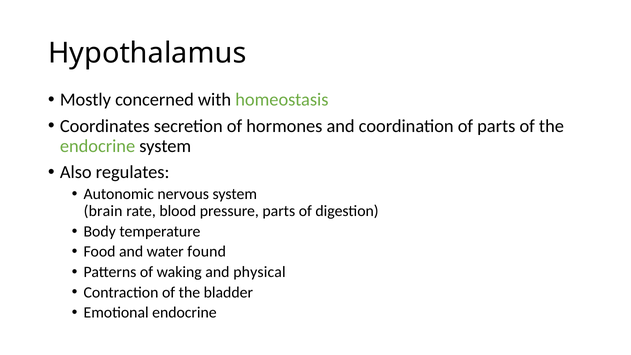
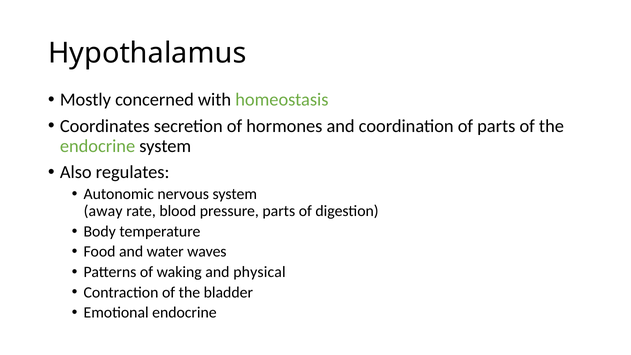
brain: brain -> away
found: found -> waves
